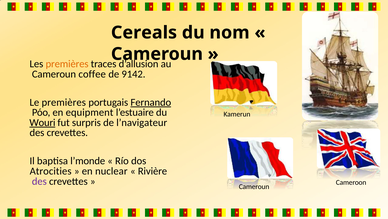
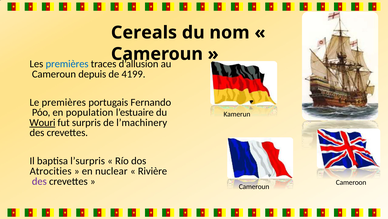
premières at (67, 64) colour: orange -> blue
coffee: coffee -> depuis
9142: 9142 -> 4199
Fernando underline: present -> none
equipment: equipment -> population
l’navigateur: l’navigateur -> l’machinery
l’monde: l’monde -> l’surpris
